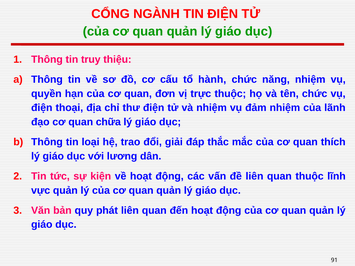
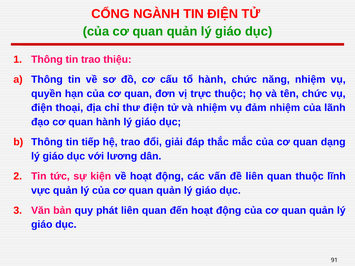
tin truy: truy -> trao
quan chữa: chữa -> hành
loại: loại -> tiếp
thích: thích -> dạng
